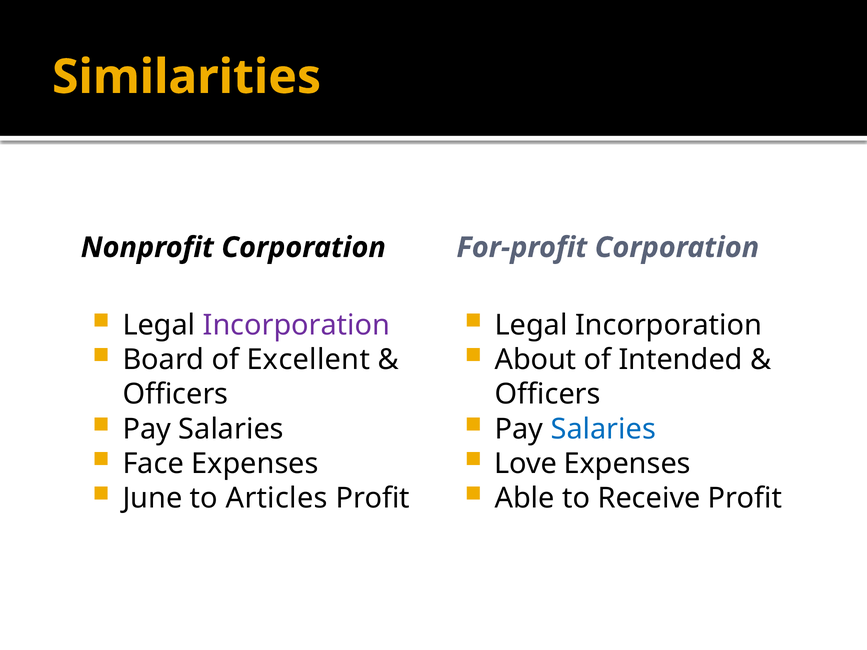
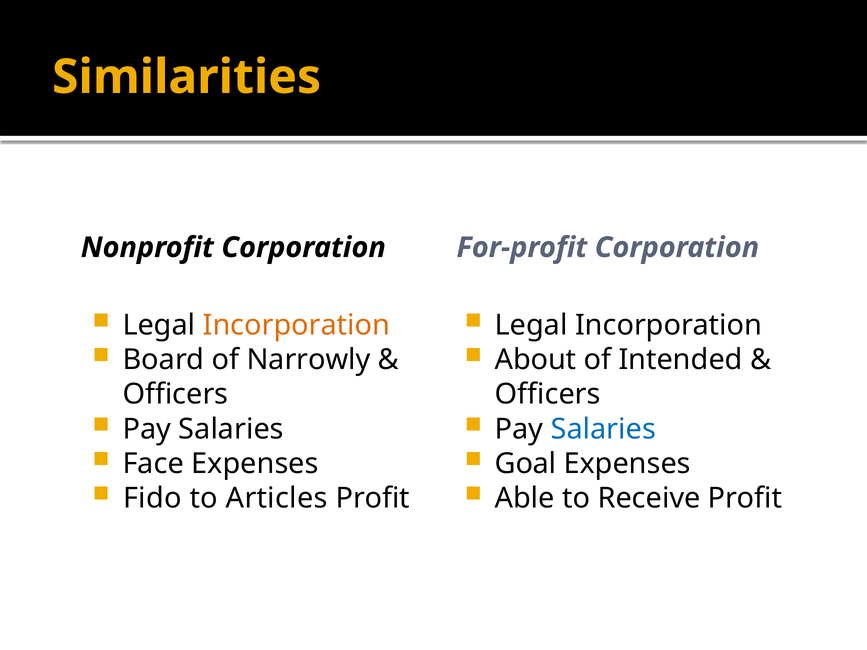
Incorporation at (296, 325) colour: purple -> orange
Excellent: Excellent -> Narrowly
Love: Love -> Goal
June: June -> Fido
